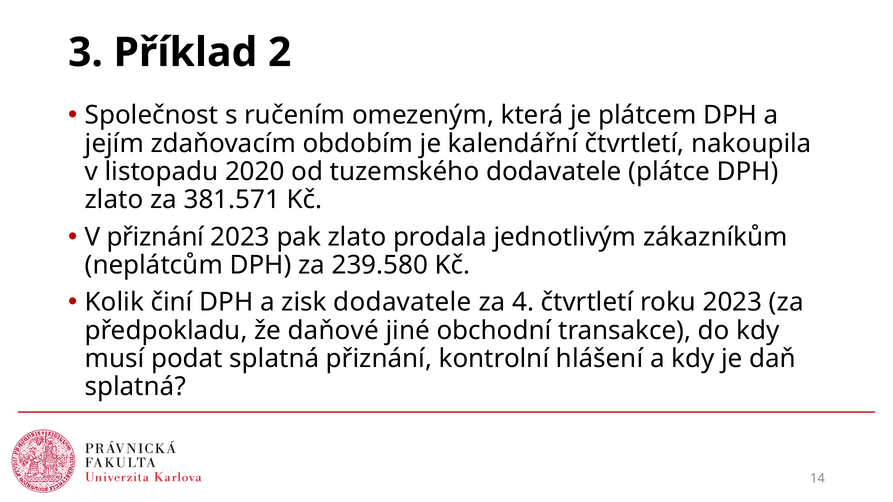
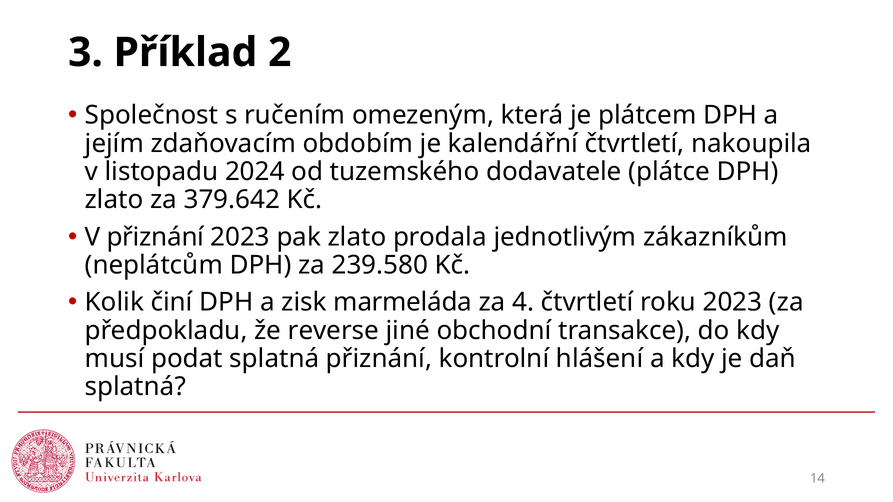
2020: 2020 -> 2024
381.571: 381.571 -> 379.642
zisk dodavatele: dodavatele -> marmeláda
daňové: daňové -> reverse
